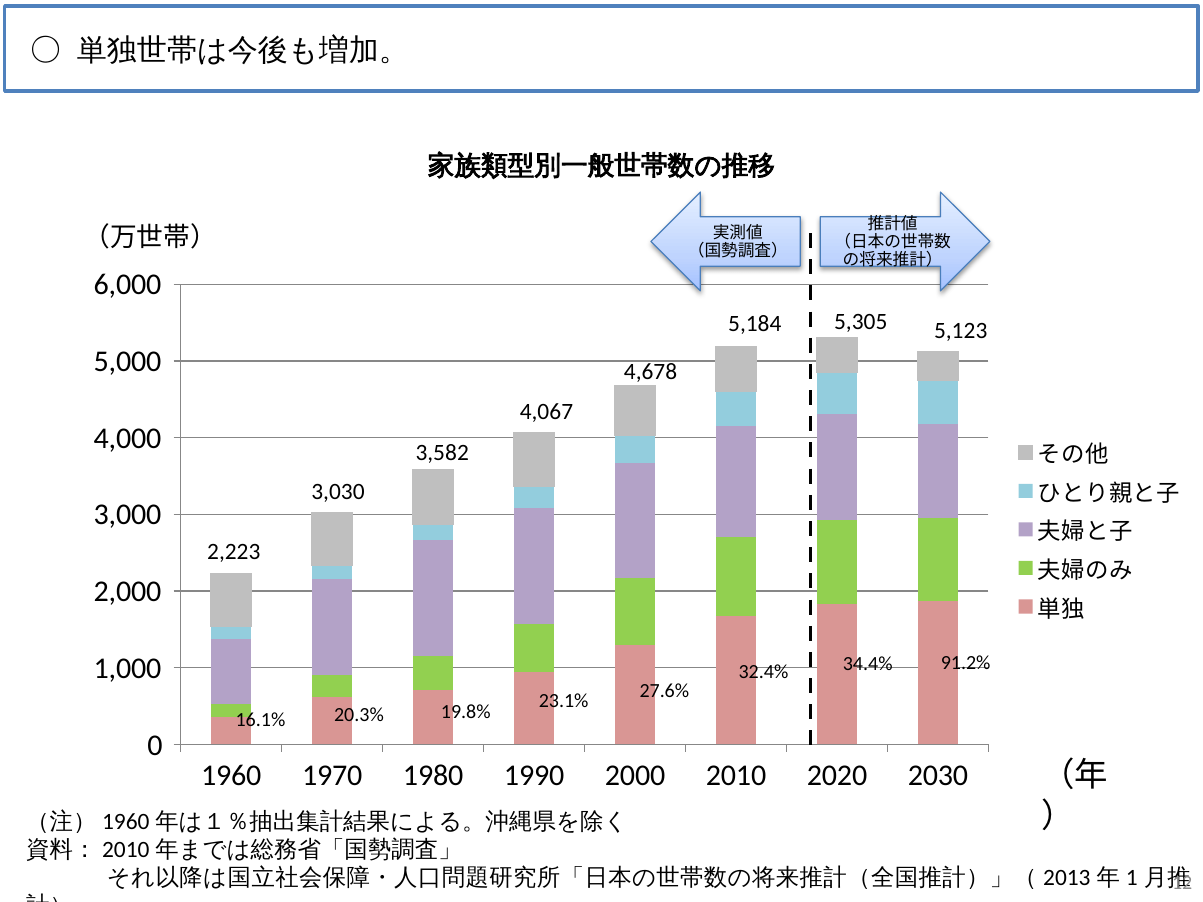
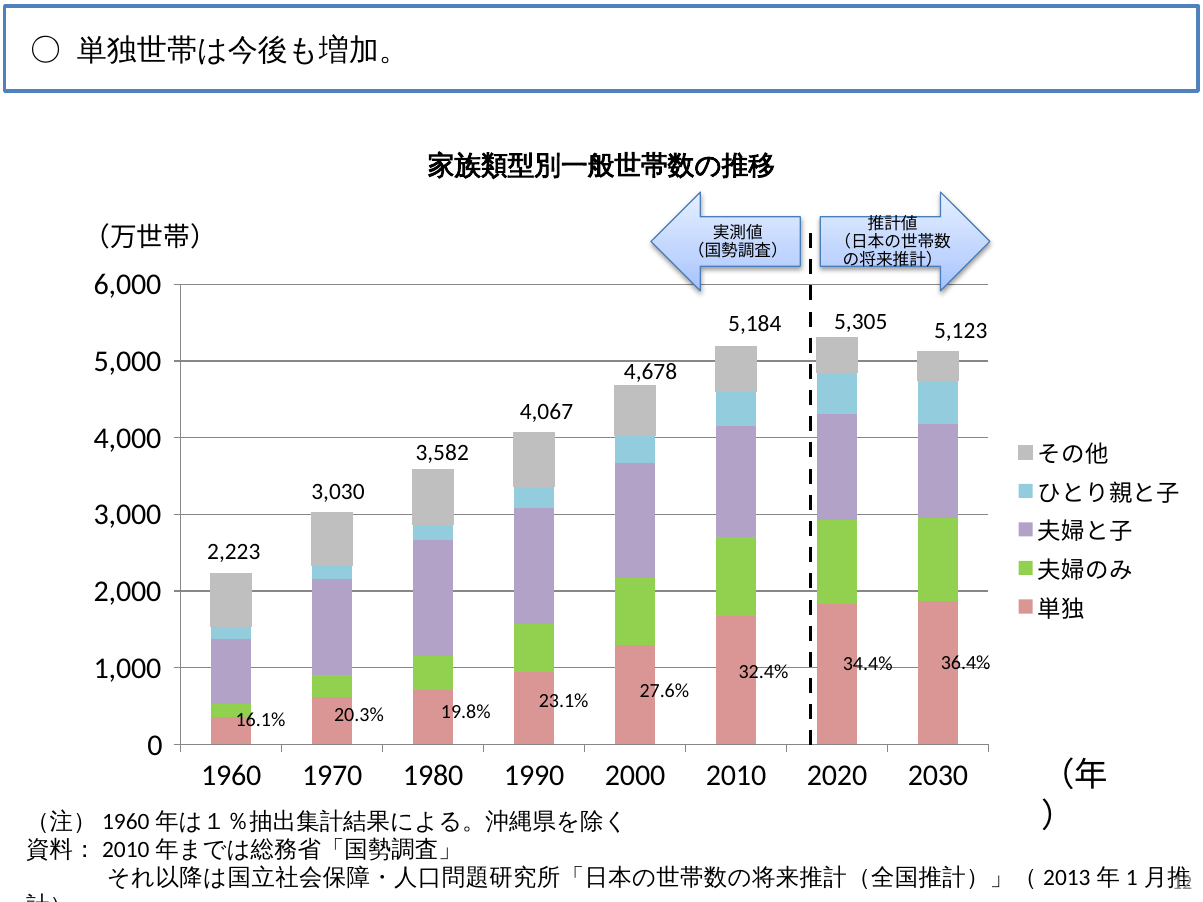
91.2%: 91.2% -> 36.4%
